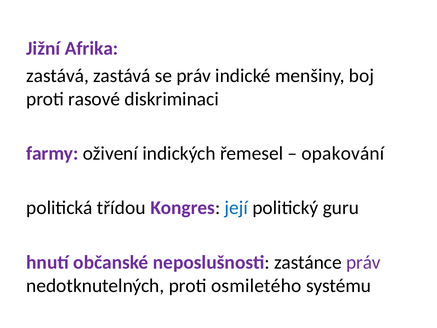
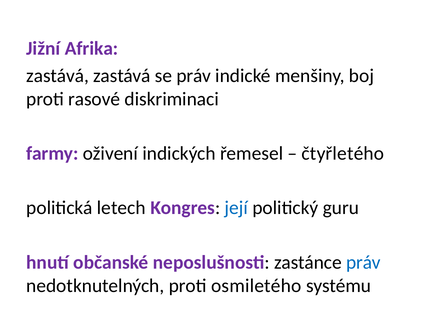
opakování: opakování -> čtyřletého
třídou: třídou -> letech
práv at (363, 262) colour: purple -> blue
